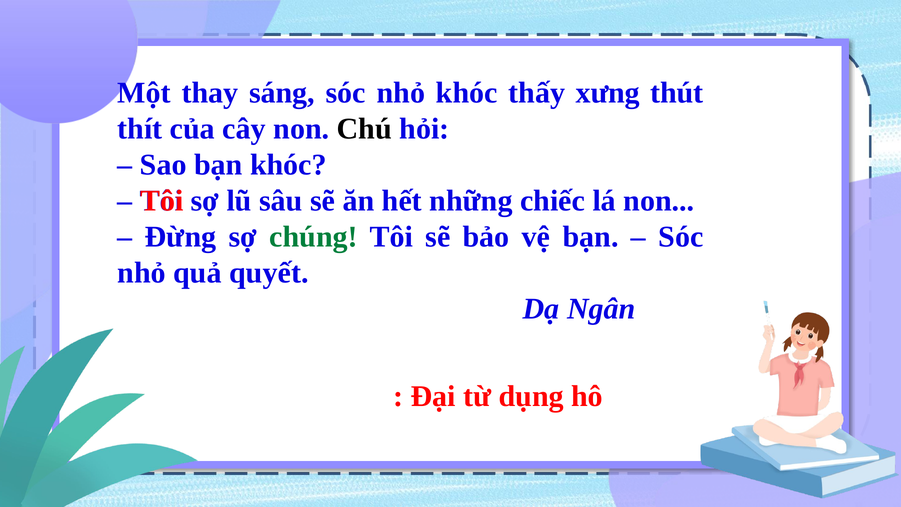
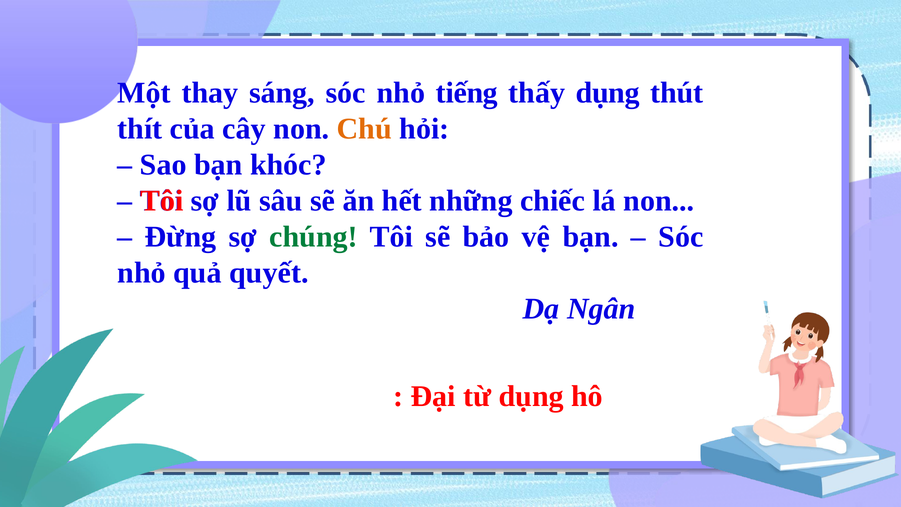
nhỏ khóc: khóc -> tiếng
thấy xưng: xưng -> dụng
Chú colour: black -> orange
